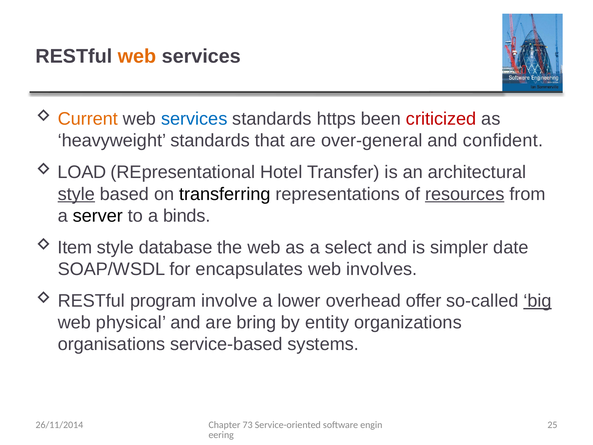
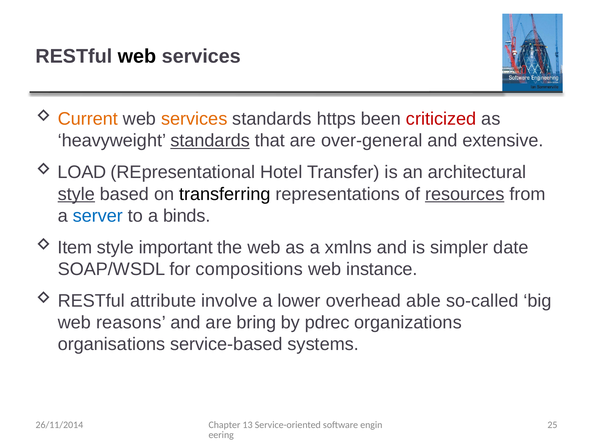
web at (137, 56) colour: orange -> black
services at (194, 119) colour: blue -> orange
standards at (210, 141) underline: none -> present
confident: confident -> extensive
server colour: black -> blue
database: database -> important
select: select -> xmlns
encapsulates: encapsulates -> compositions
involves: involves -> instance
program: program -> attribute
offer: offer -> able
big underline: present -> none
physical: physical -> reasons
entity: entity -> pdrec
73: 73 -> 13
